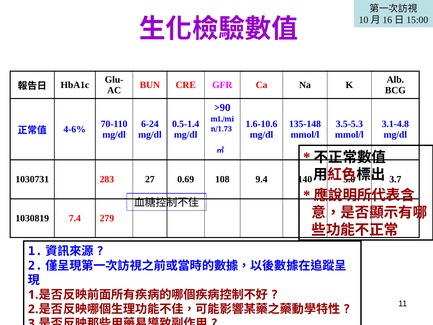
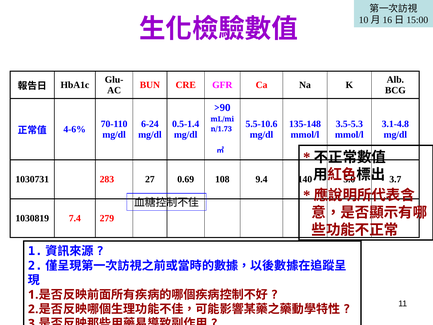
1.6-10.6: 1.6-10.6 -> 5.5-10.6
